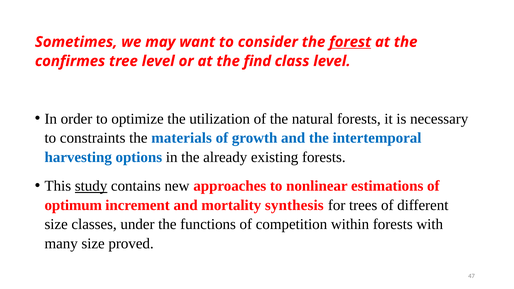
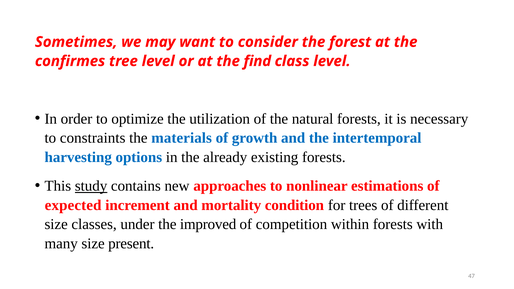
forest underline: present -> none
optimum: optimum -> expected
synthesis: synthesis -> condition
functions: functions -> improved
proved: proved -> present
